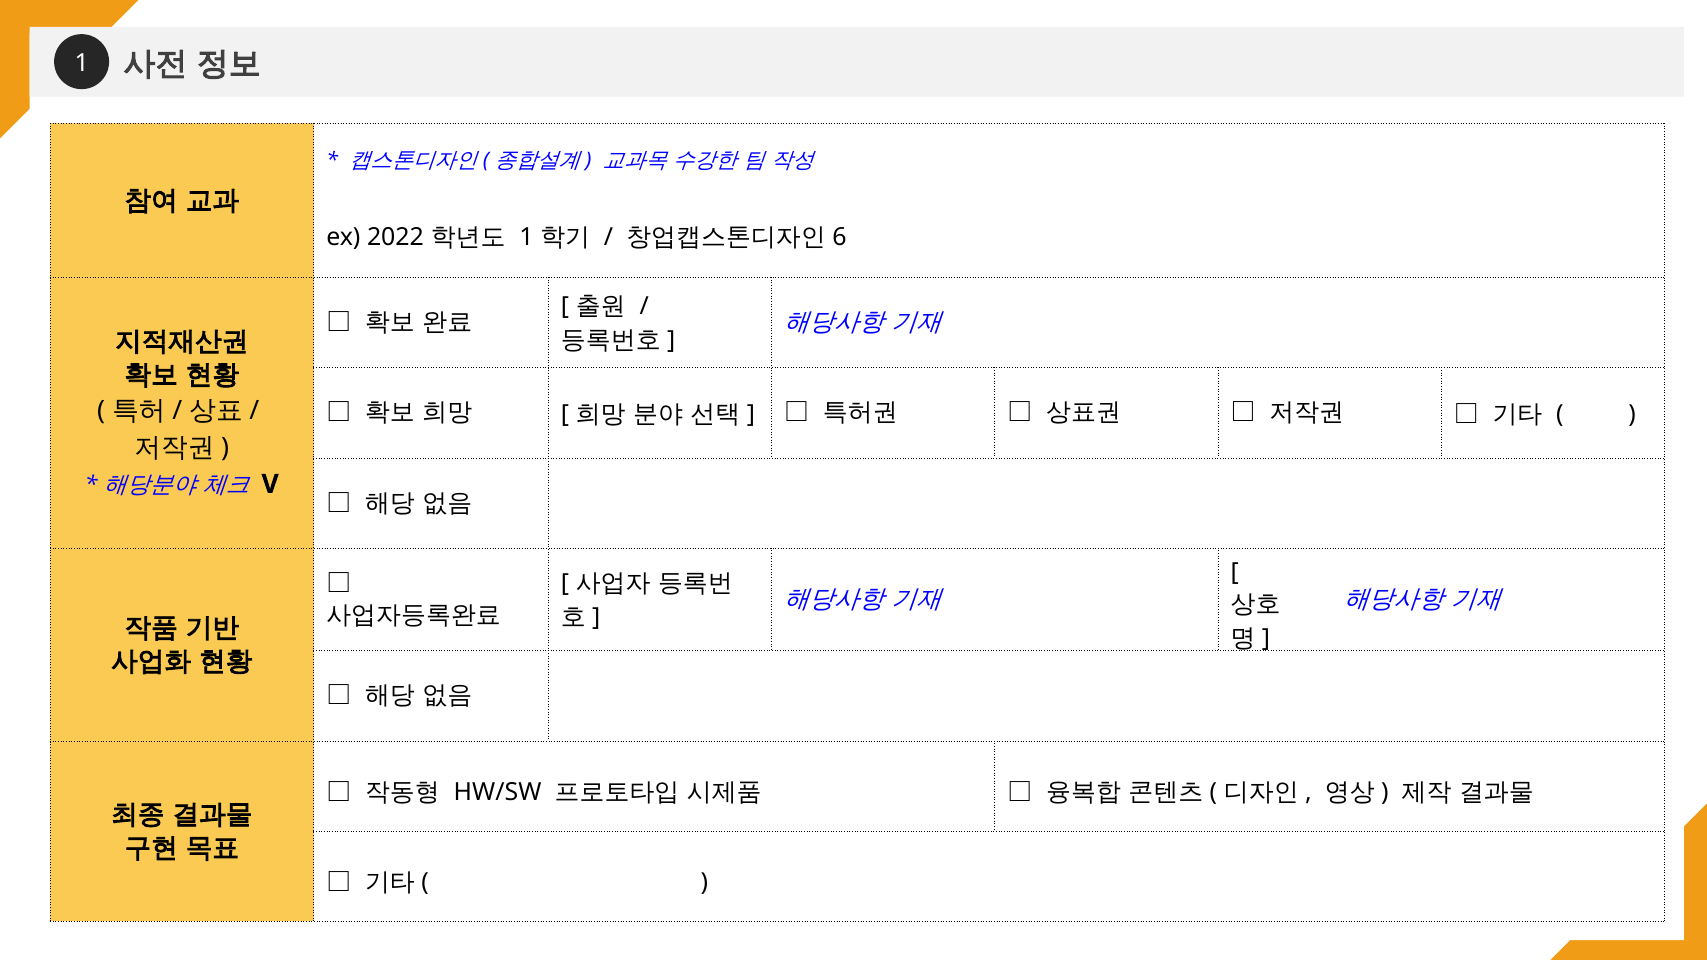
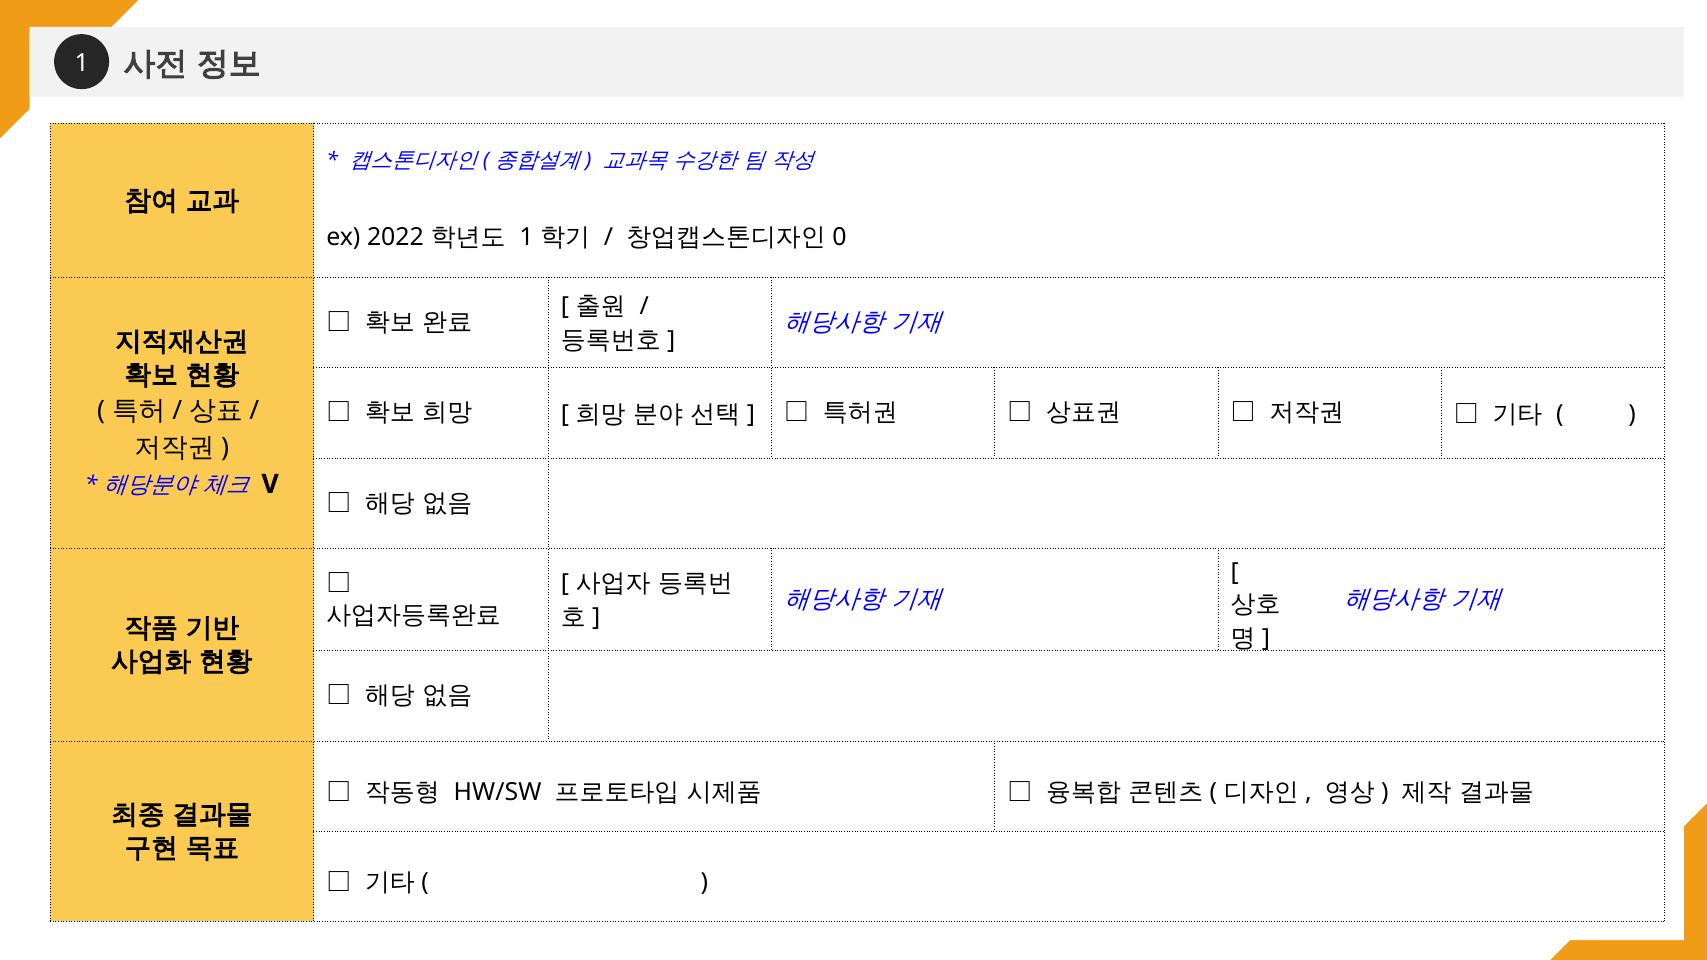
6: 6 -> 0
